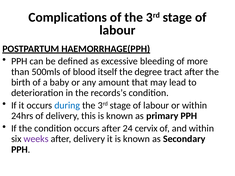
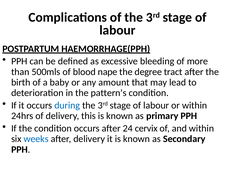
itself: itself -> nape
records’s: records’s -> pattern’s
weeks colour: purple -> blue
